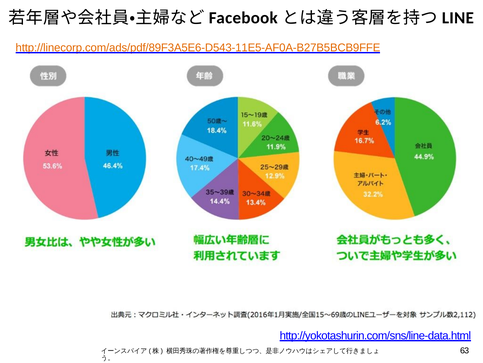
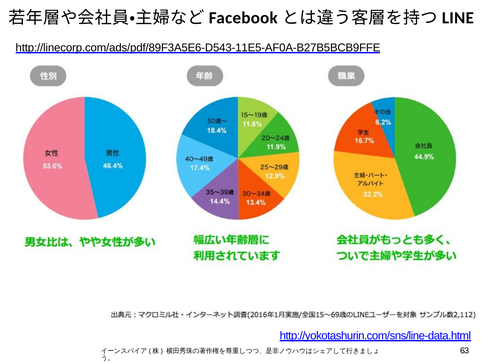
http://linecorp.com/ads/pdf/89F3A5E6-D543-11E5-AF0A-B27B5BCB9FFE colour: orange -> black
